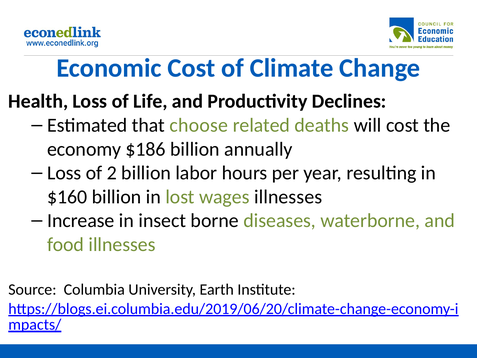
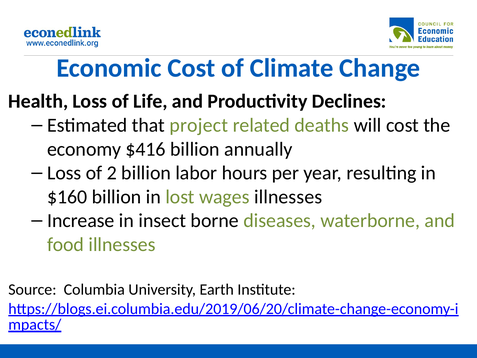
choose: choose -> project
$186: $186 -> $416
